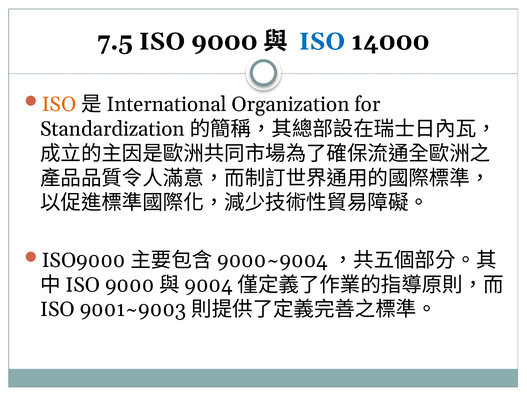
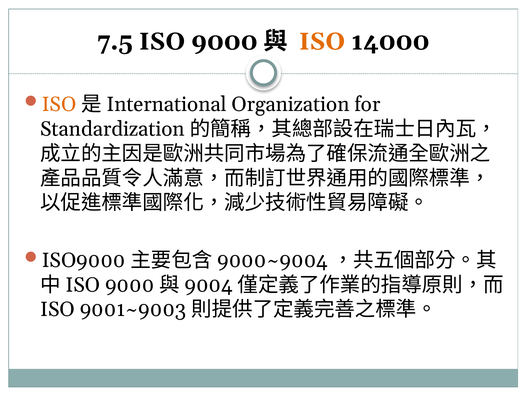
ISO at (322, 41) colour: blue -> orange
